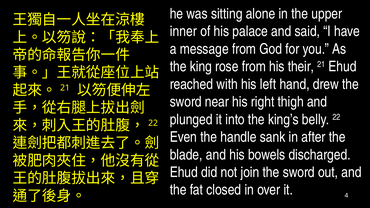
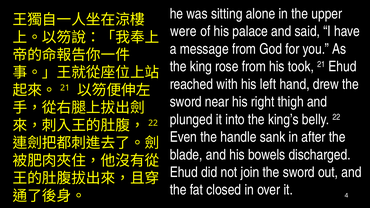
inner: inner -> were
their: their -> took
